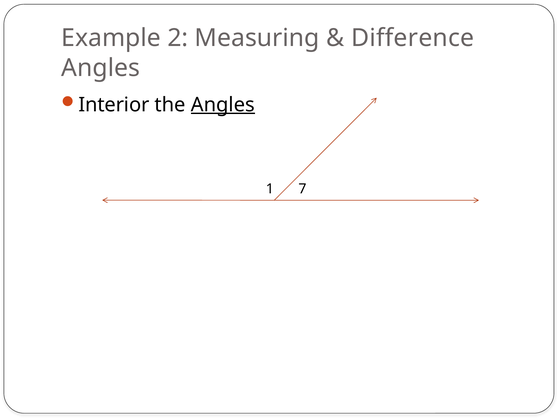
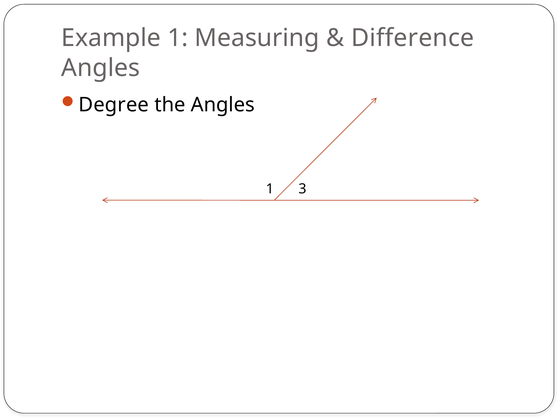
Example 2: 2 -> 1
Interior: Interior -> Degree
Angles at (223, 105) underline: present -> none
7: 7 -> 3
